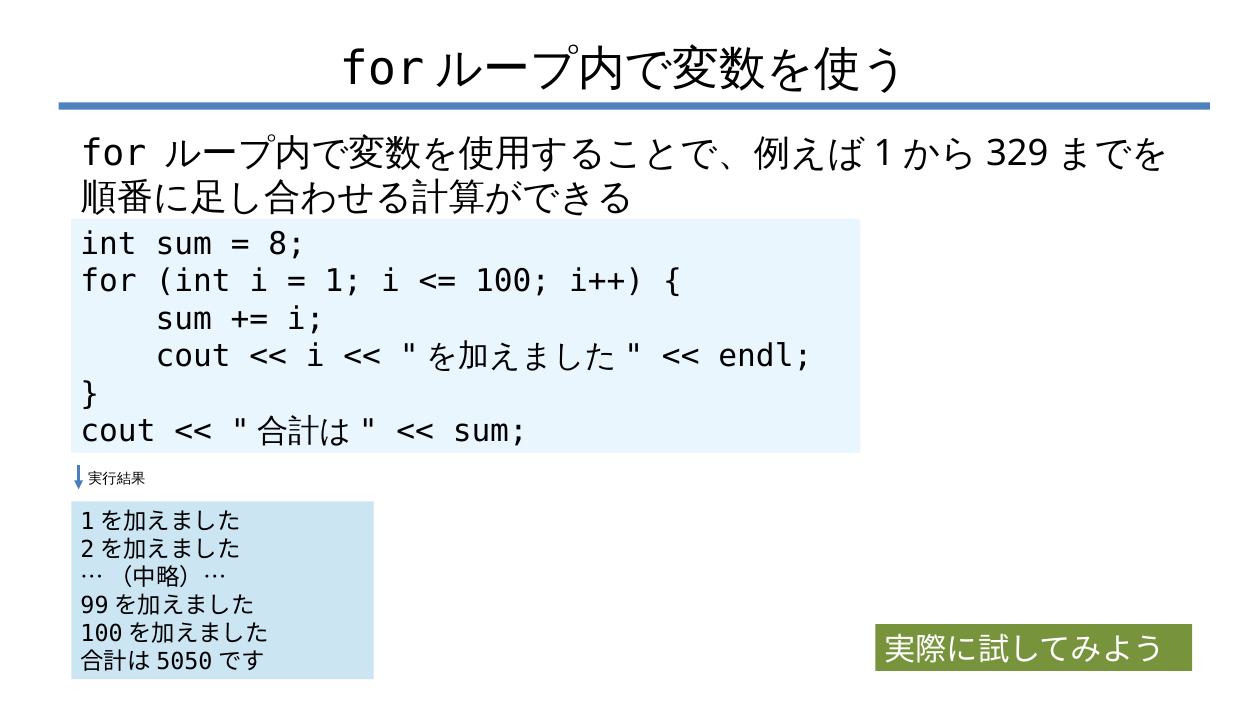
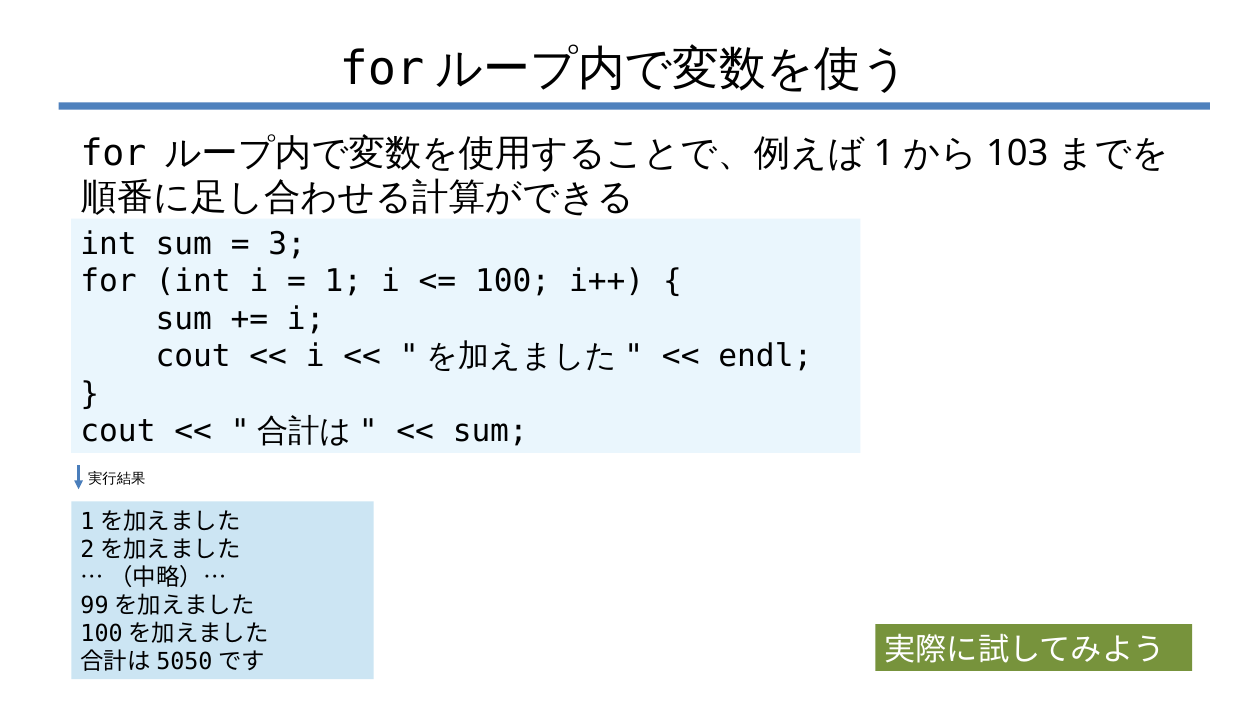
329: 329 -> 103
8: 8 -> 3
